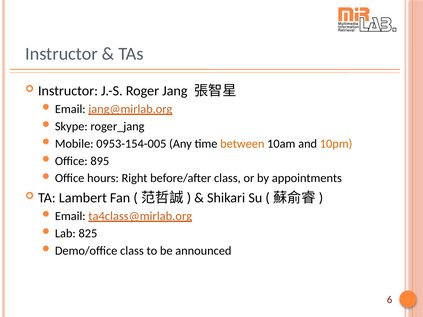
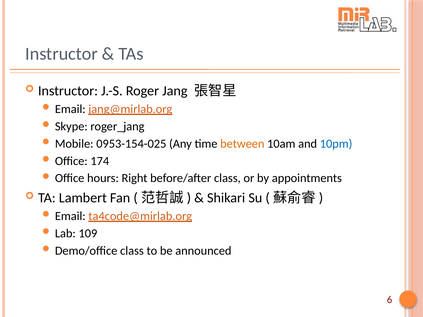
0953-154-005: 0953-154-005 -> 0953-154-025
10pm colour: orange -> blue
895: 895 -> 174
ta4class@mirlab.org: ta4class@mirlab.org -> ta4code@mirlab.org
825: 825 -> 109
